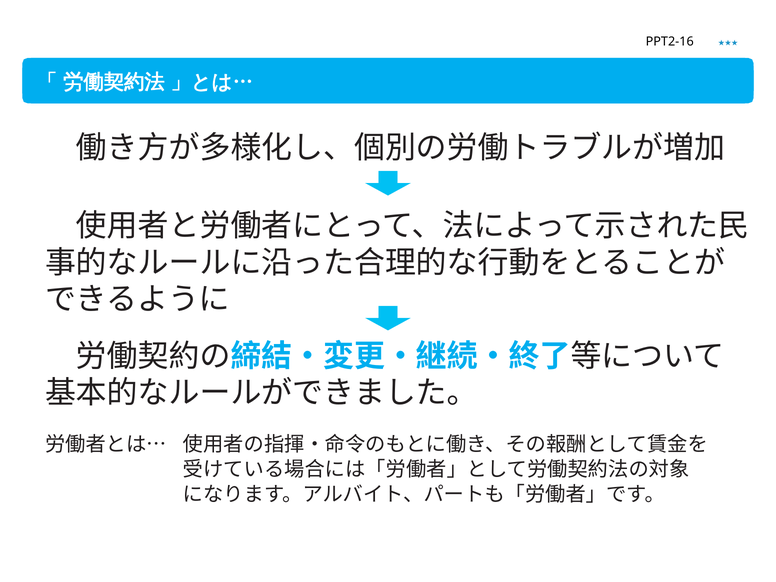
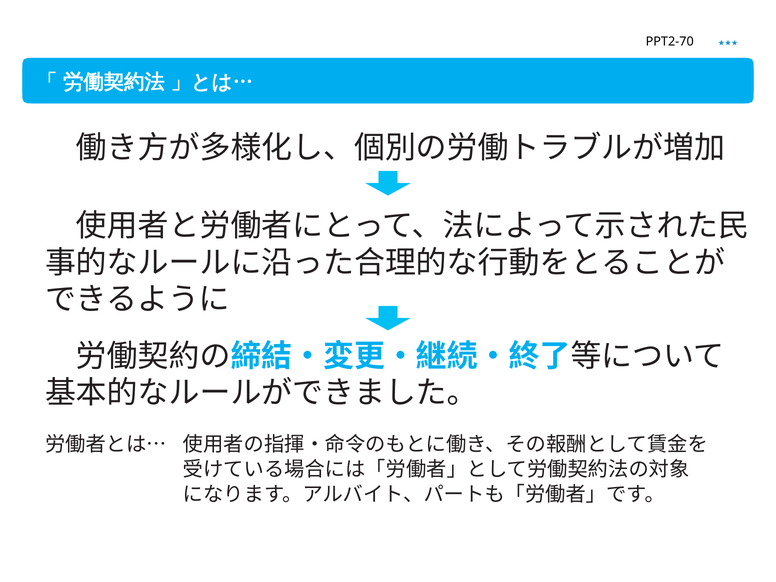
PPT2-16: PPT2-16 -> PPT2-70
